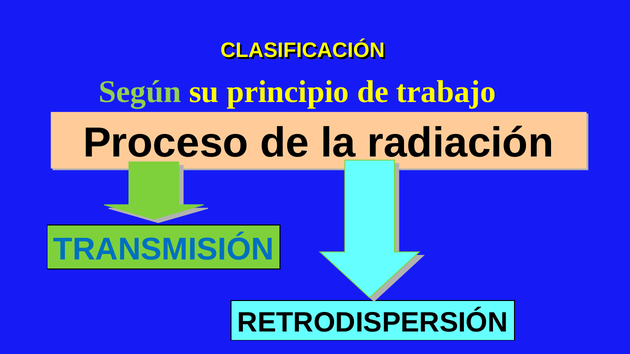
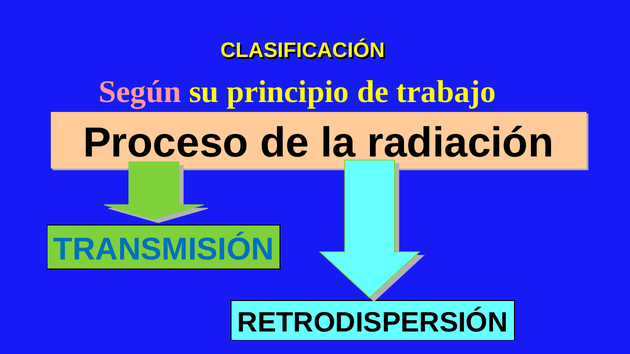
Según colour: light green -> pink
